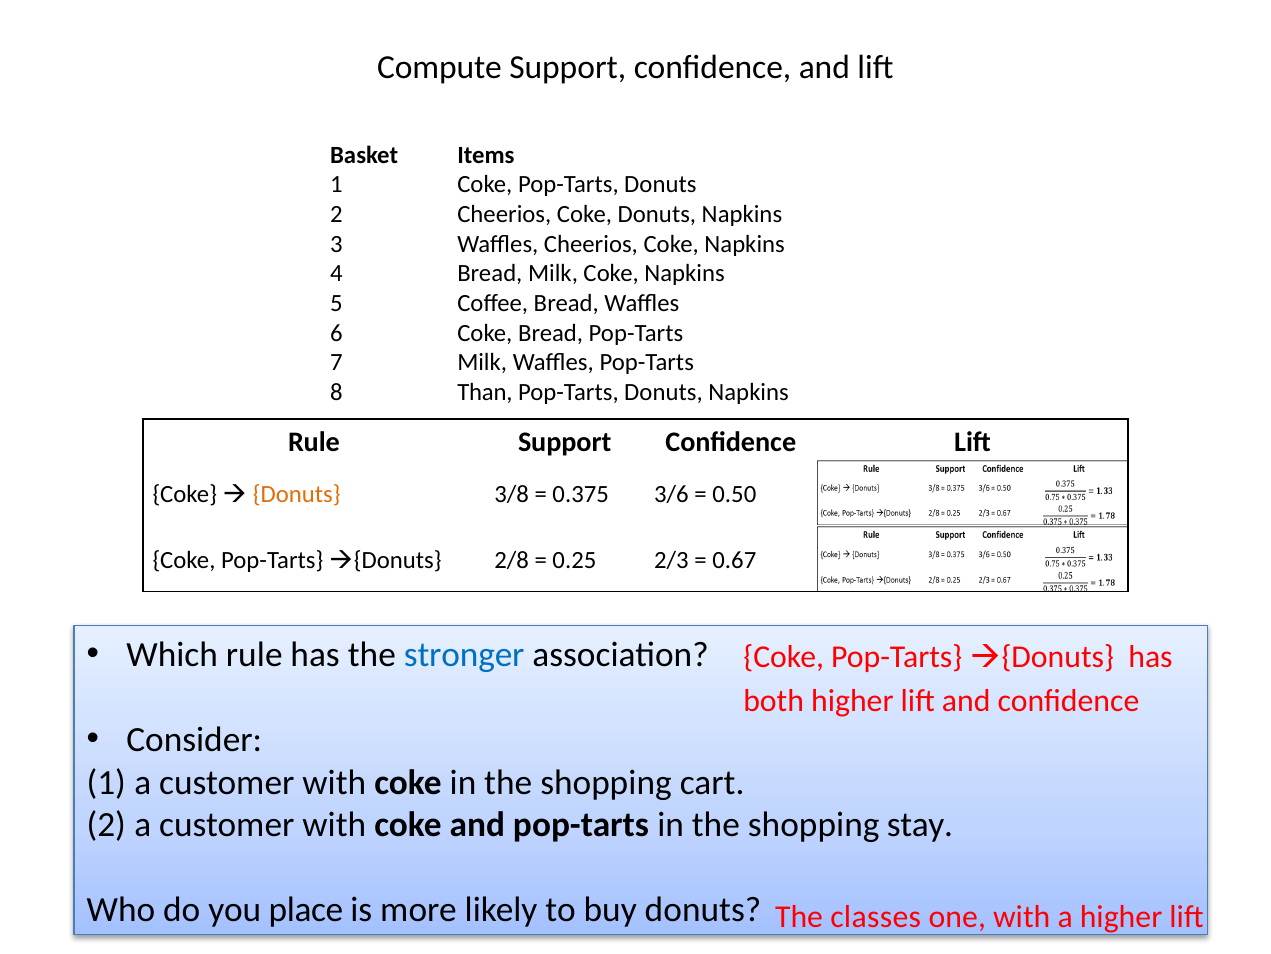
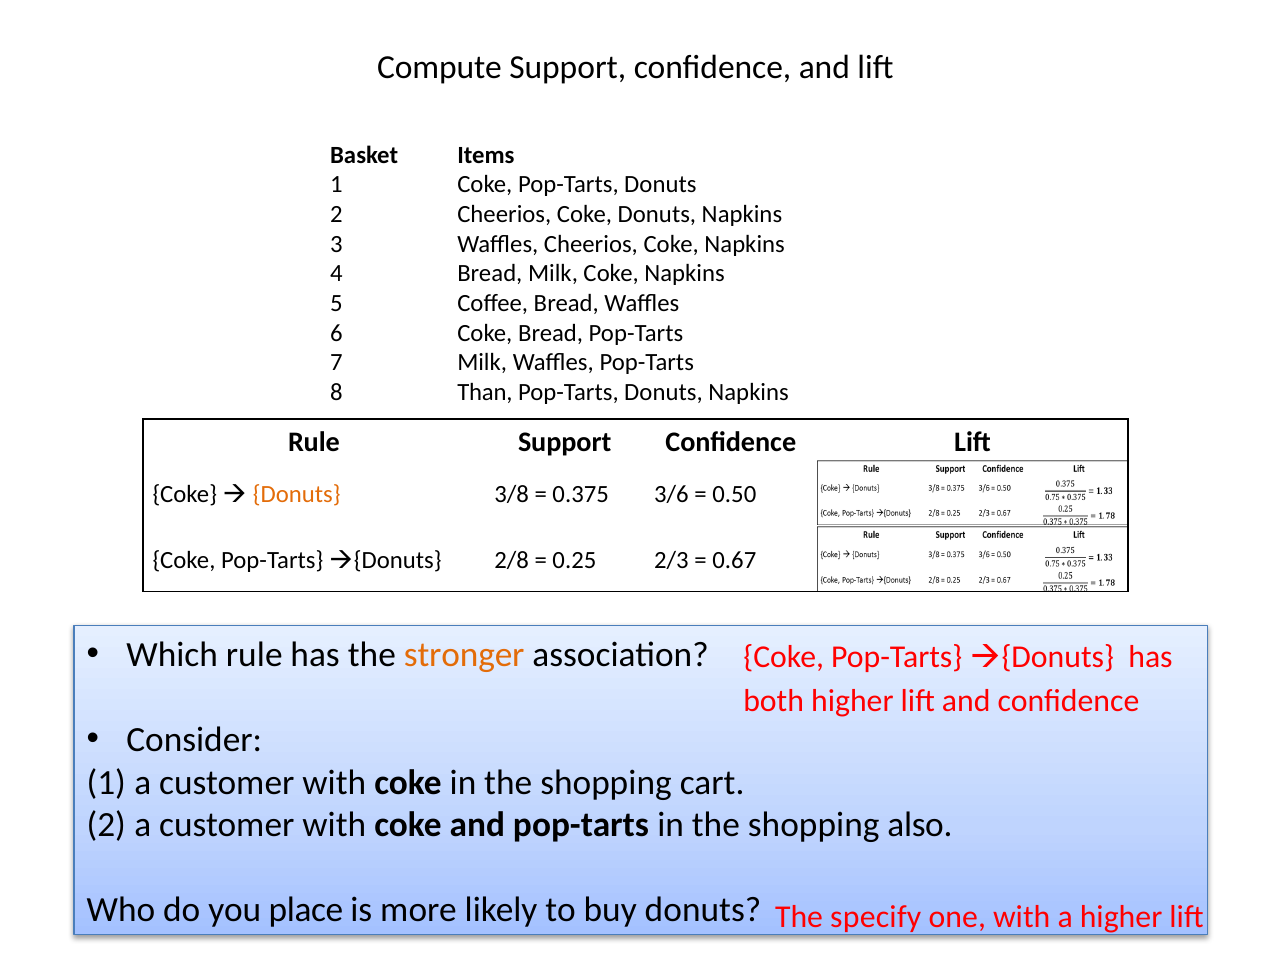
stronger colour: blue -> orange
stay: stay -> also
classes: classes -> specify
